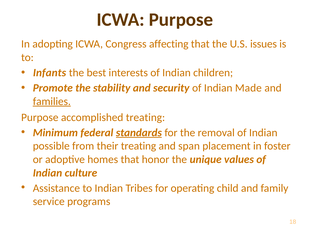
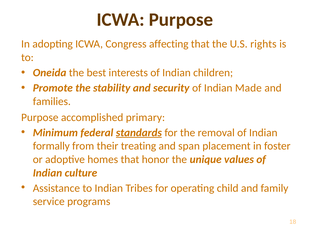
issues: issues -> rights
Infants: Infants -> Oneida
families underline: present -> none
accomplished treating: treating -> primary
possible: possible -> formally
